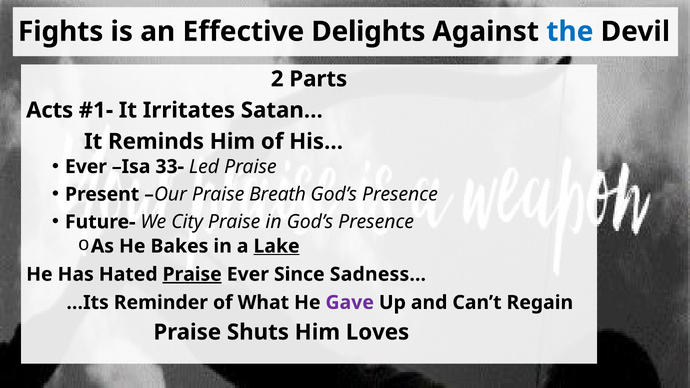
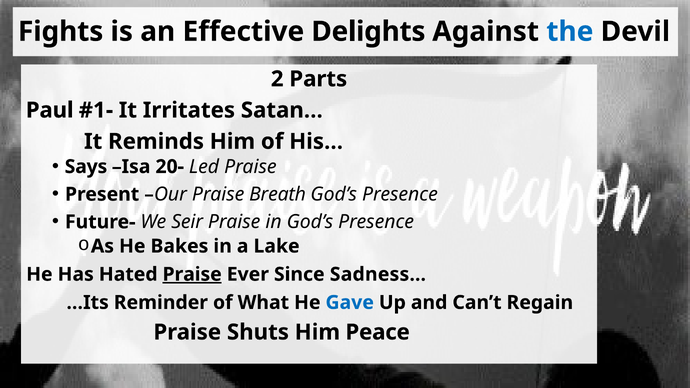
Acts: Acts -> Paul
Ever at (86, 167): Ever -> Says
33-: 33- -> 20-
City: City -> Seir
Lake underline: present -> none
Gave colour: purple -> blue
Loves: Loves -> Peace
